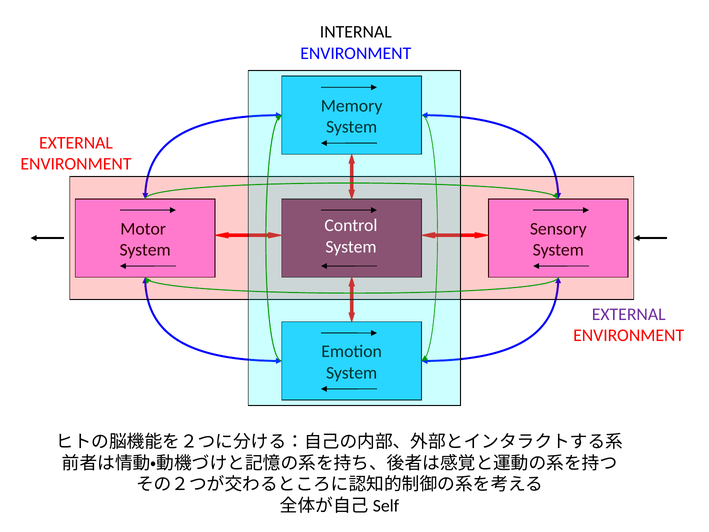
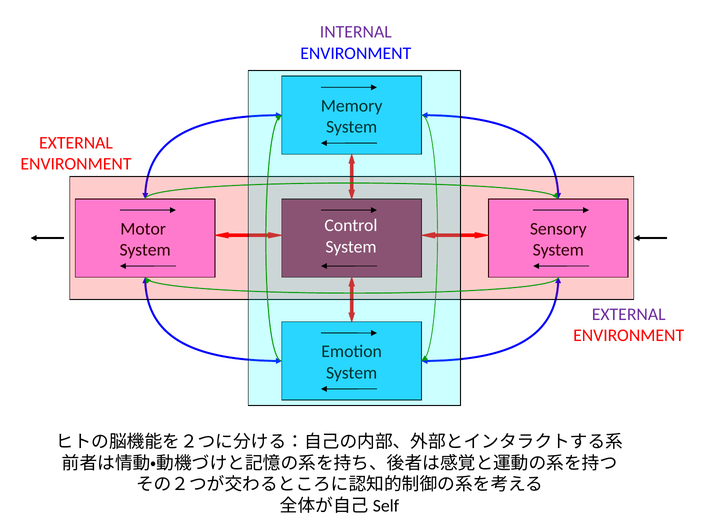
INTERNAL colour: black -> purple
